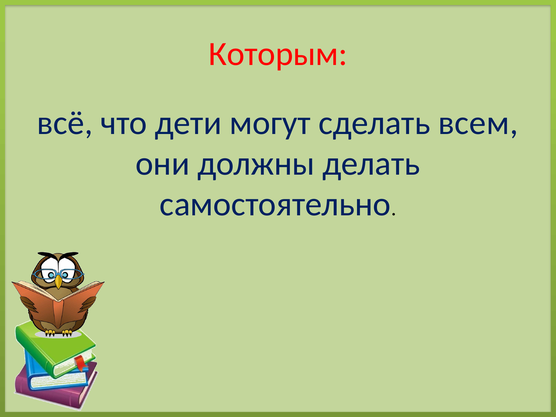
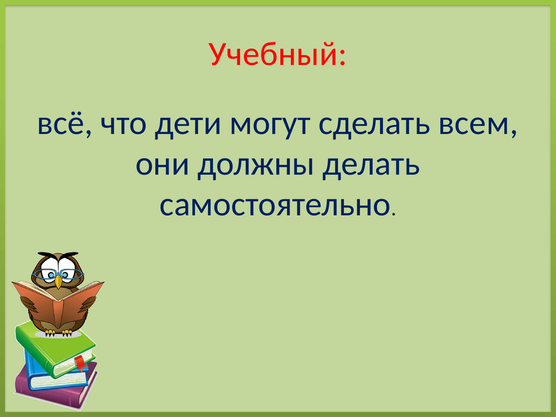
Которым: Которым -> Учебный
